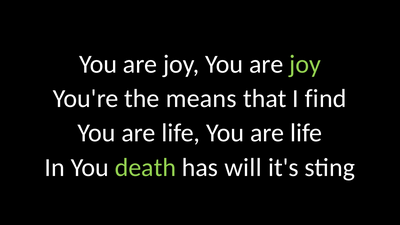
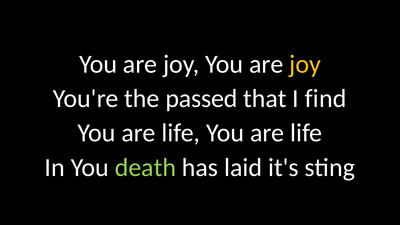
joy at (305, 64) colour: light green -> yellow
means: means -> passed
will: will -> laid
